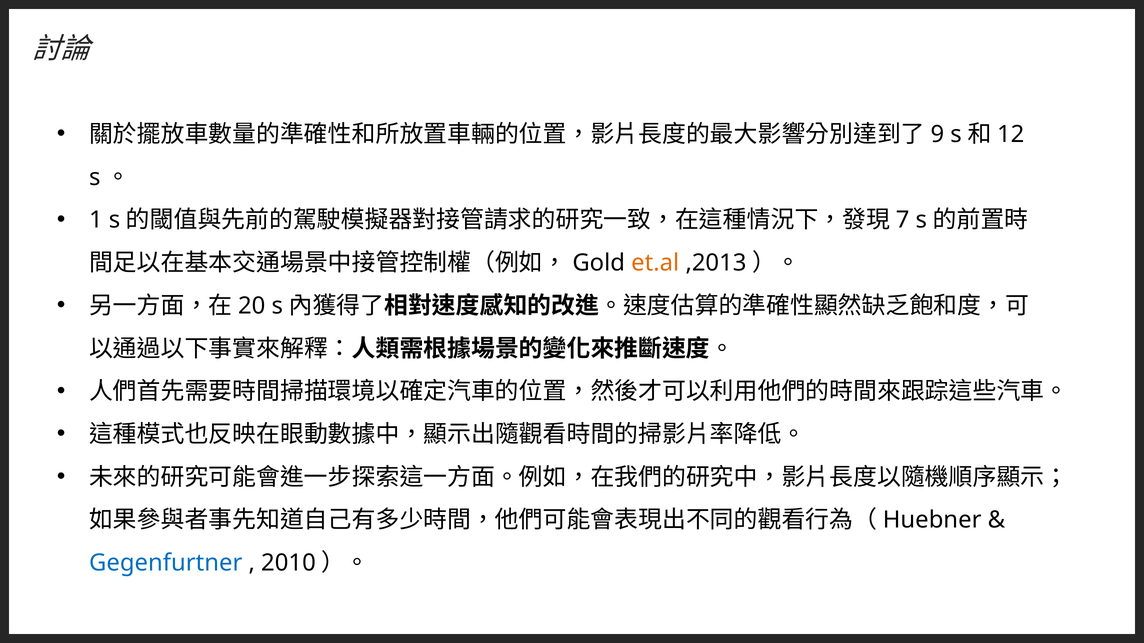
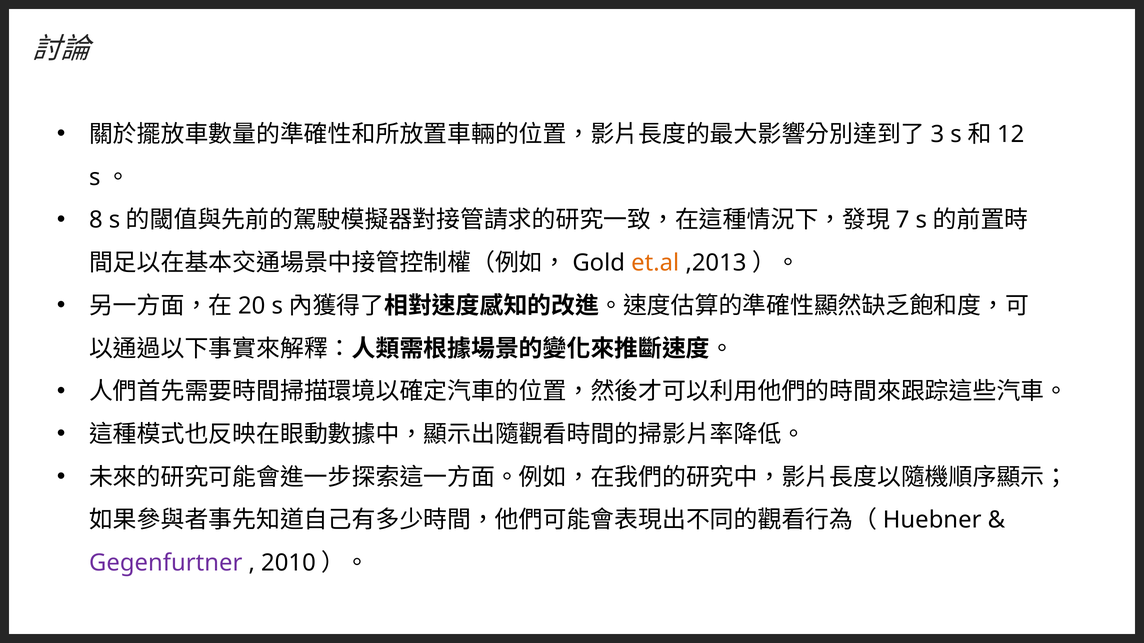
9: 9 -> 3
1: 1 -> 8
Gegenfurtner colour: blue -> purple
